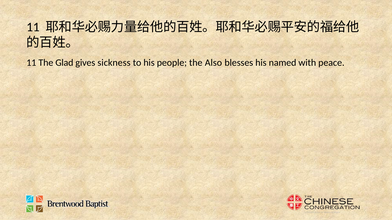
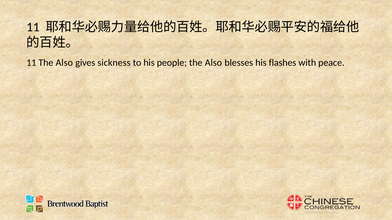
11 The Glad: Glad -> Also
named: named -> flashes
